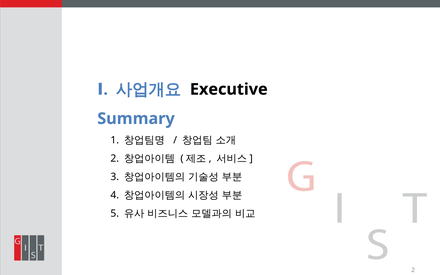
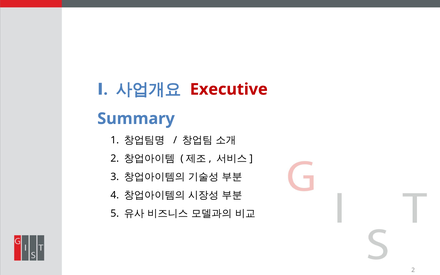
Executive colour: black -> red
